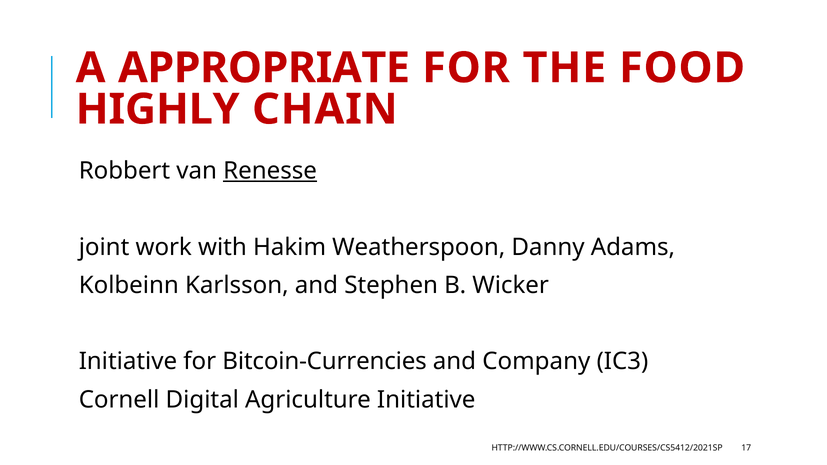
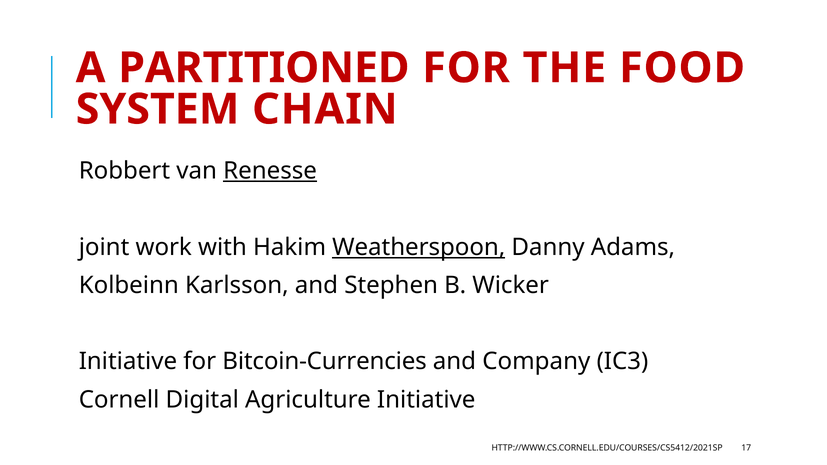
APPROPRIATE: APPROPRIATE -> PARTITIONED
HIGHLY: HIGHLY -> SYSTEM
Weatherspoon underline: none -> present
